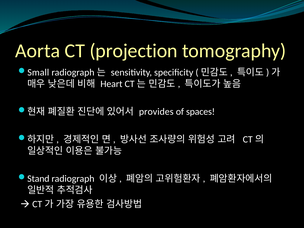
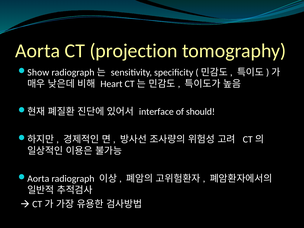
Small: Small -> Show
provides: provides -> interface
spaces: spaces -> should
Stand at (38, 179): Stand -> Aorta
